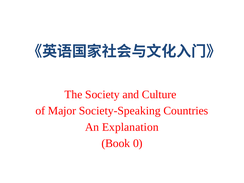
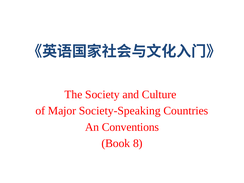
Explanation: Explanation -> Conventions
0: 0 -> 8
